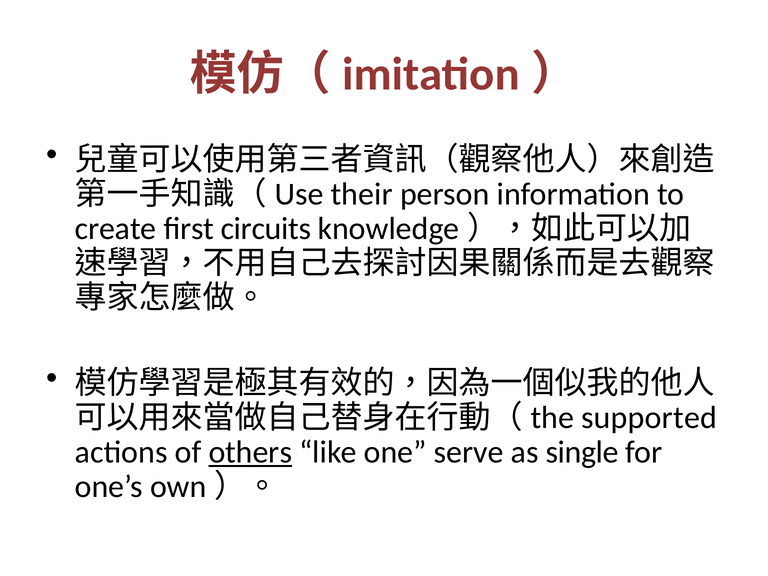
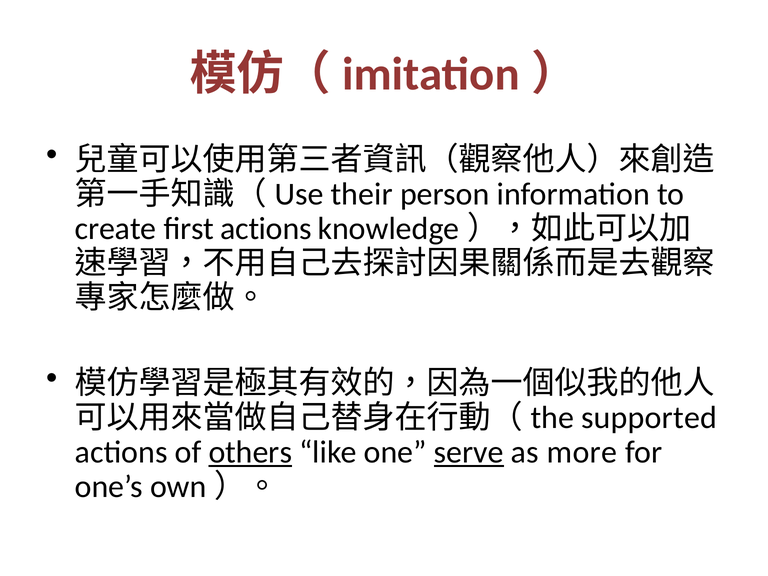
first circuits: circuits -> actions
serve underline: none -> present
single: single -> more
